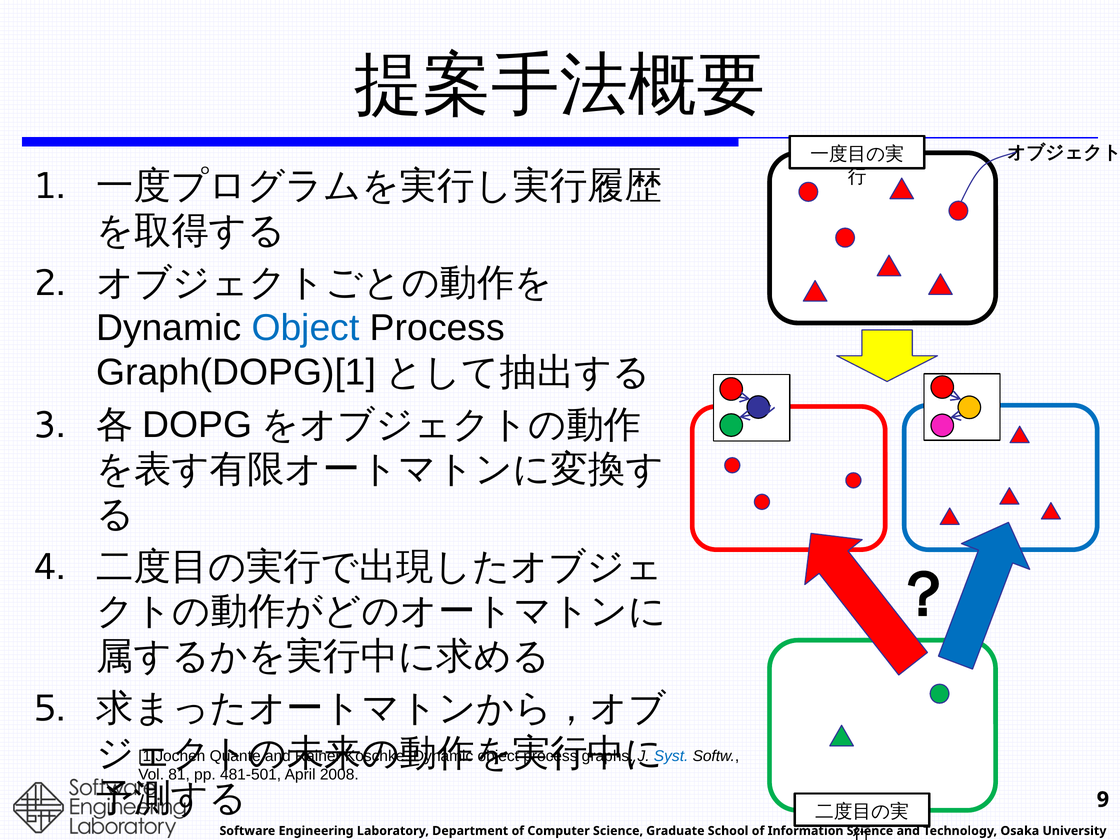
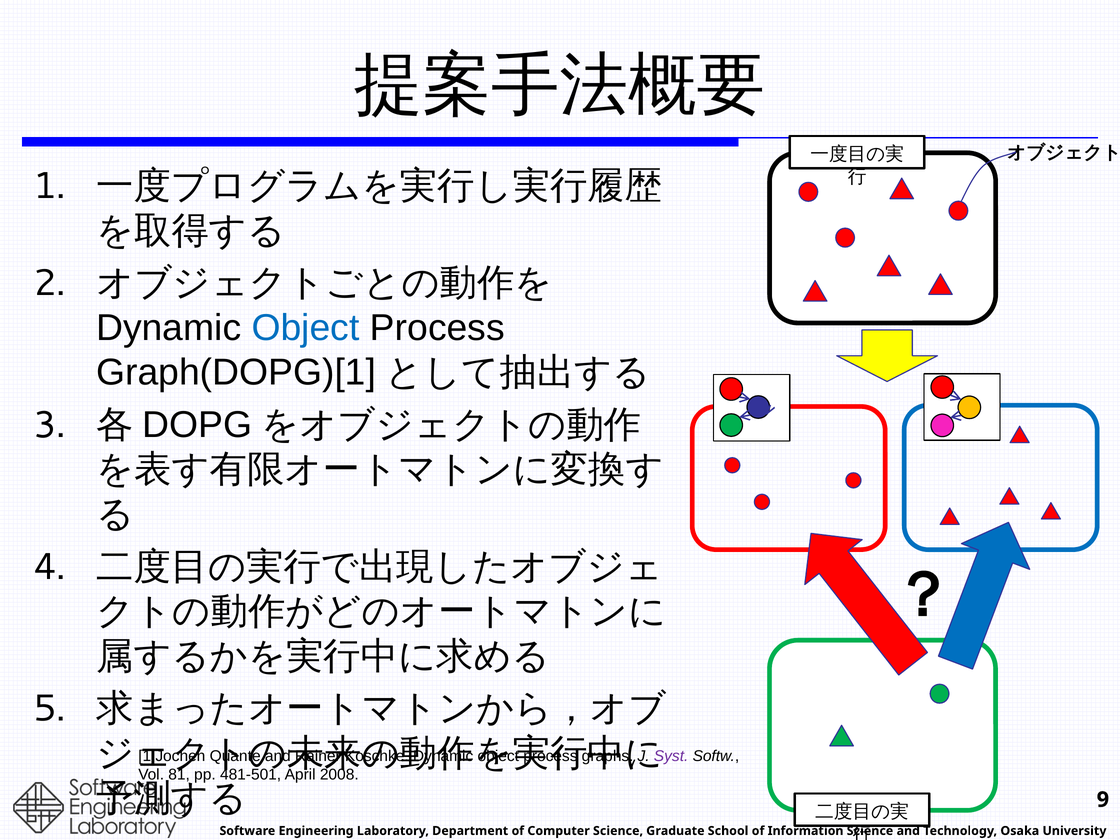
Syst colour: blue -> purple
